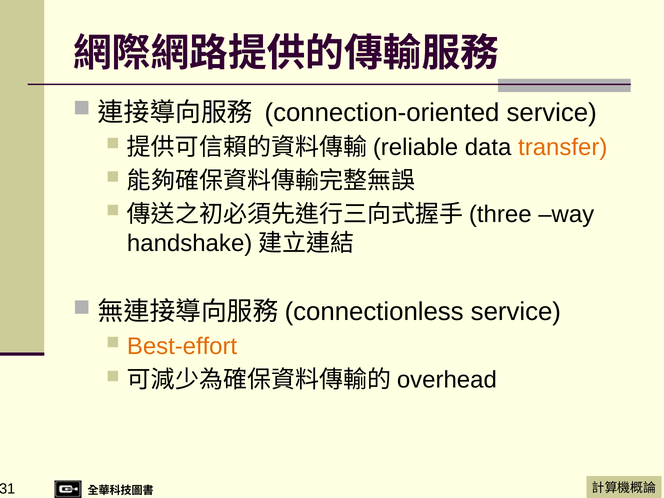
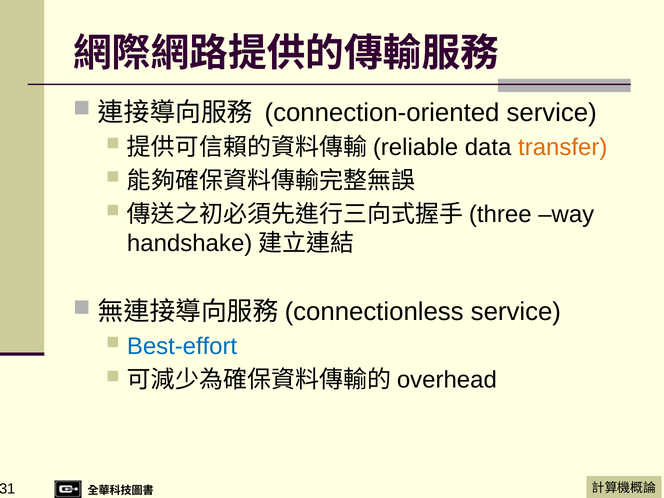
Best-effort colour: orange -> blue
